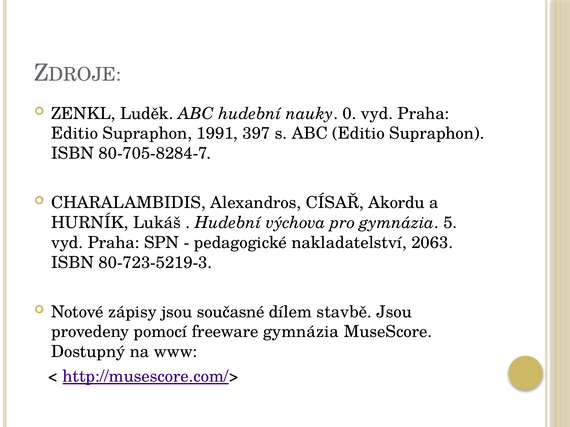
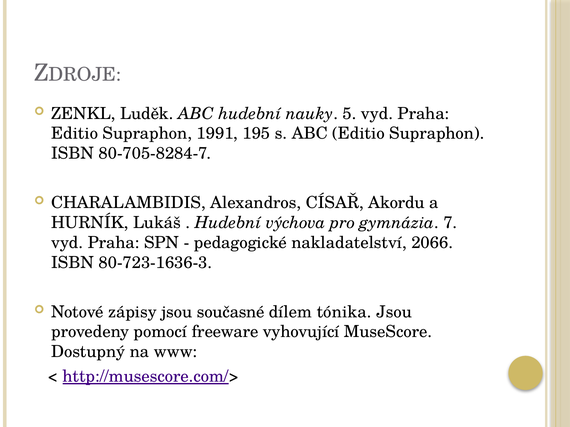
0: 0 -> 5
397: 397 -> 195
5: 5 -> 7
2063: 2063 -> 2066
80-723-5219-3: 80-723-5219-3 -> 80-723-1636-3
stavbě: stavbě -> tónika
freeware gymnázia: gymnázia -> vyhovující
